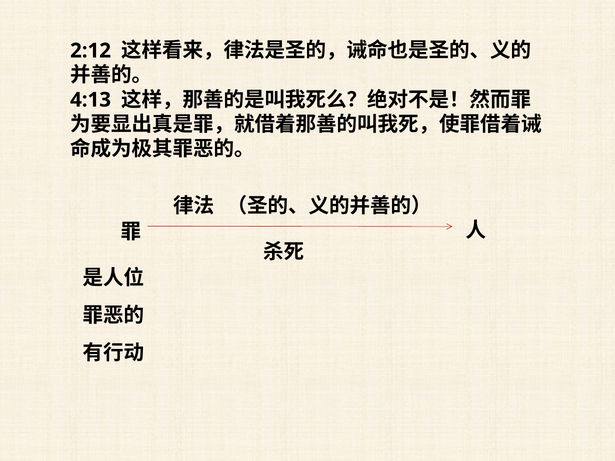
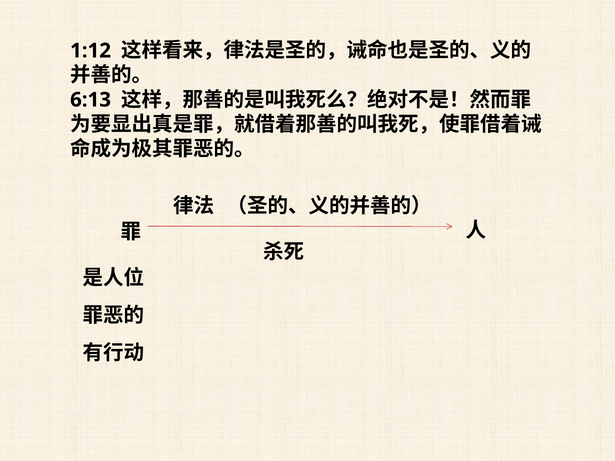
2:12: 2:12 -> 1:12
4:13: 4:13 -> 6:13
